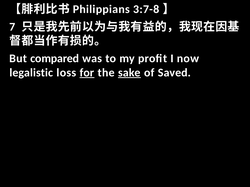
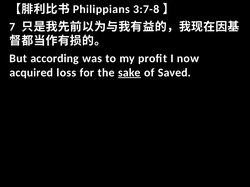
compared: compared -> according
legalistic: legalistic -> acquired
for underline: present -> none
